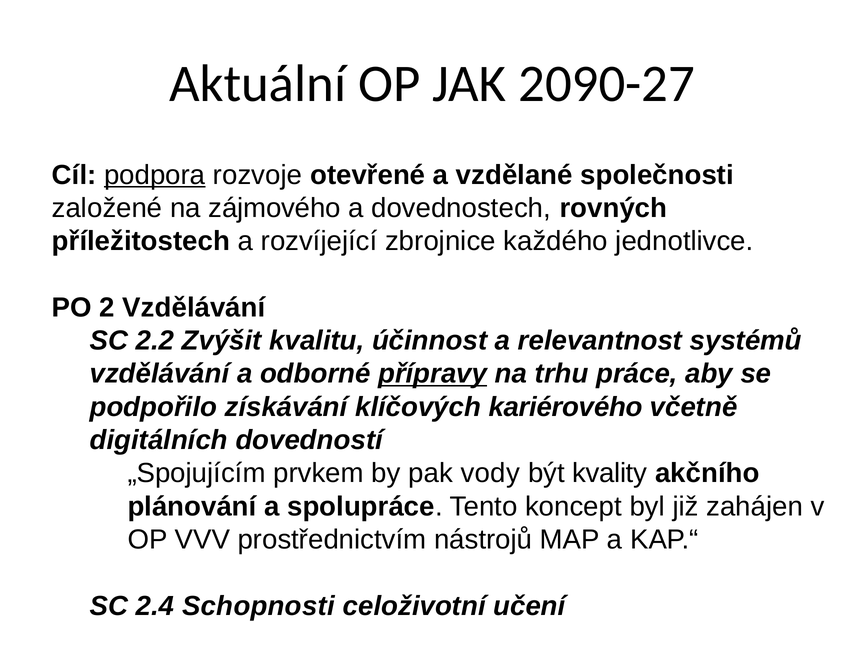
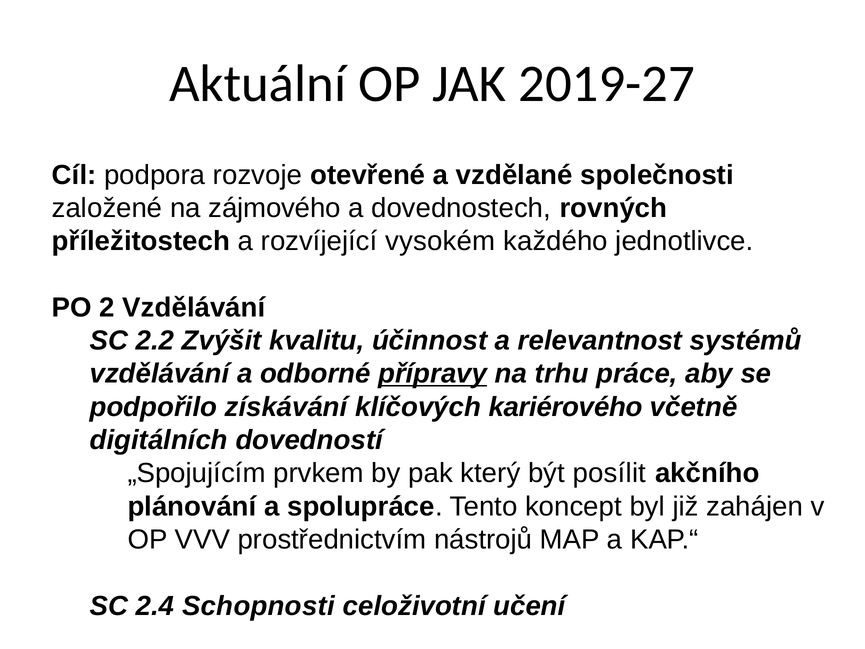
2090-27: 2090-27 -> 2019-27
podpora underline: present -> none
zbrojnice: zbrojnice -> vysokém
vody: vody -> který
kvality: kvality -> posílit
